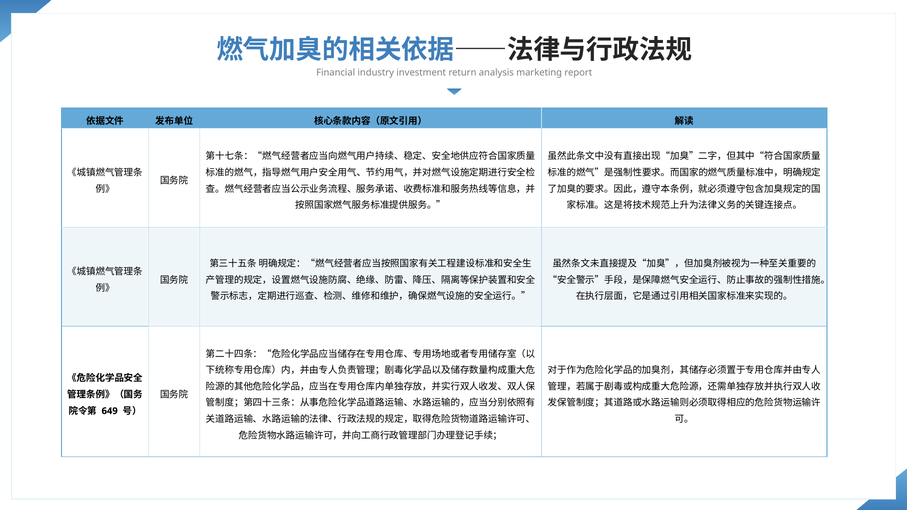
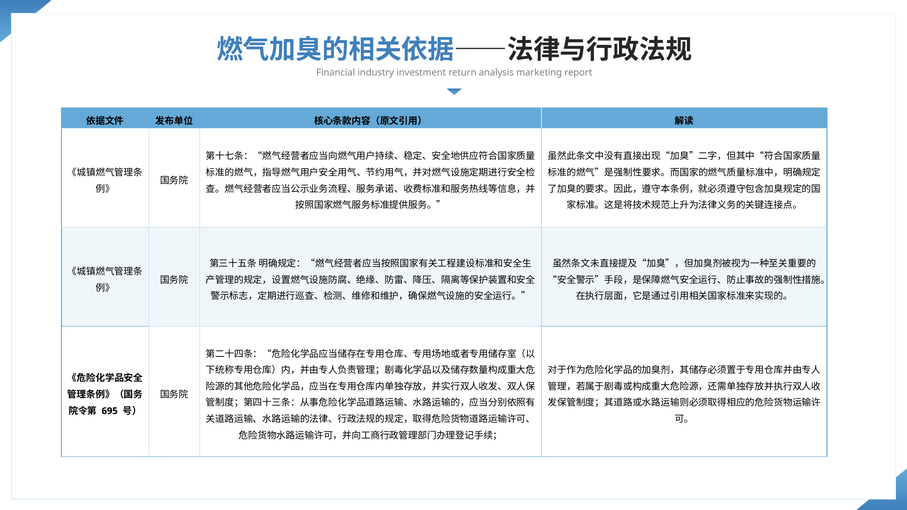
649: 649 -> 695
